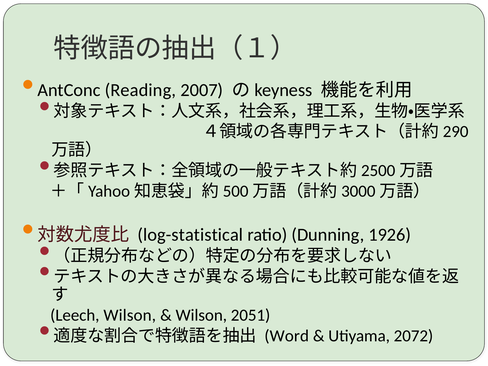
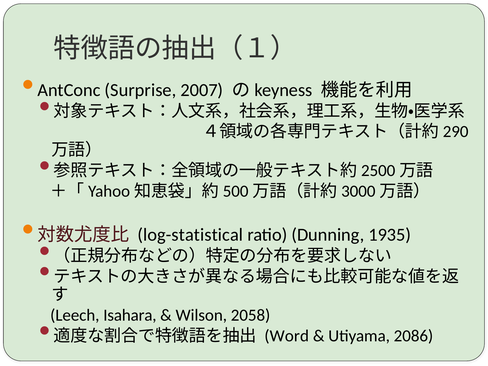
Reading: Reading -> Surprise
1926: 1926 -> 1935
Leech Wilson: Wilson -> Isahara
2051: 2051 -> 2058
2072: 2072 -> 2086
